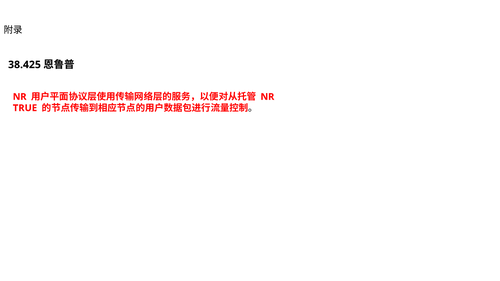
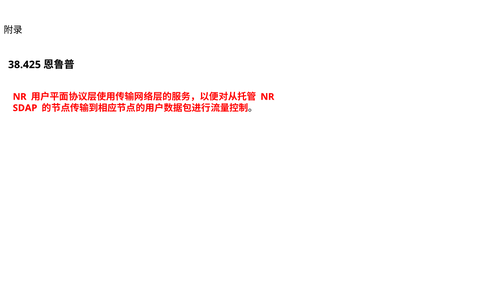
TRUE: TRUE -> SDAP
